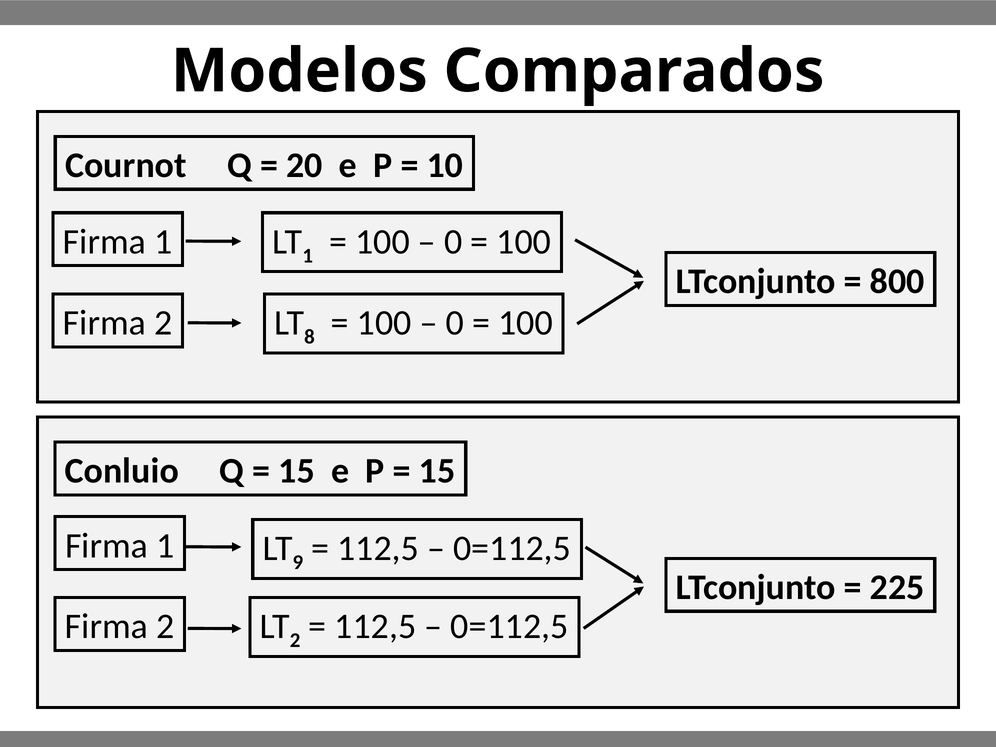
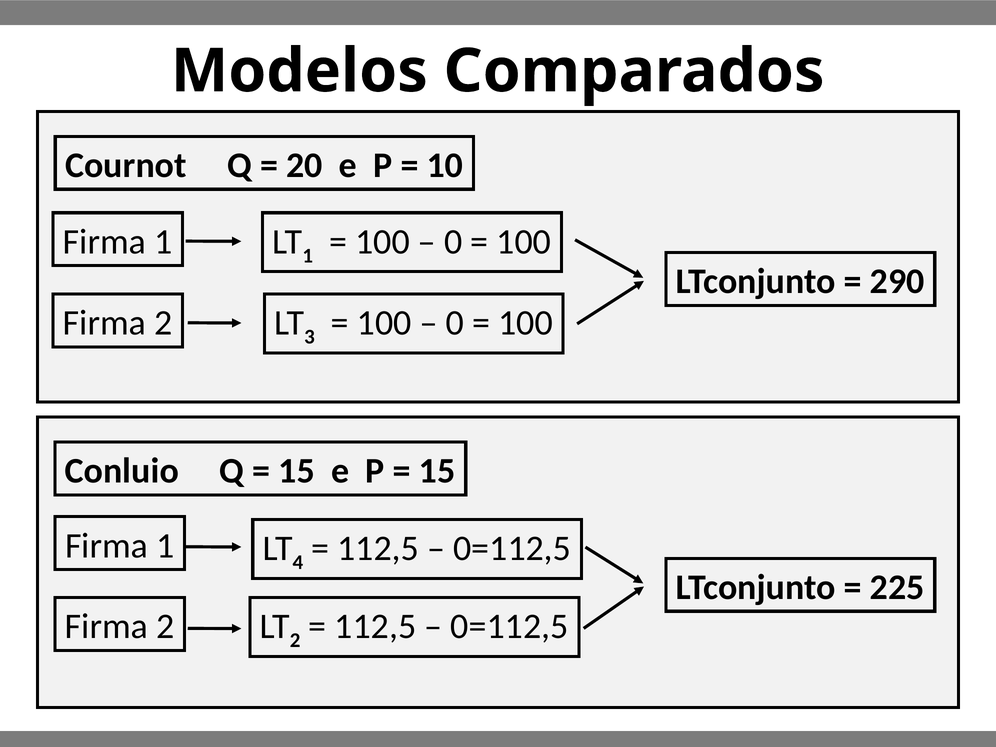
800: 800 -> 290
8: 8 -> 3
9: 9 -> 4
